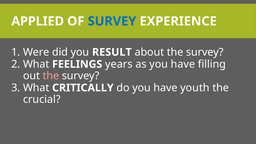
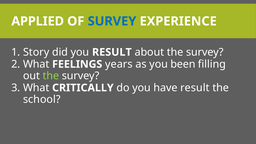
Were: Were -> Story
as you have: have -> been
the at (51, 76) colour: pink -> light green
have youth: youth -> result
crucial: crucial -> school
